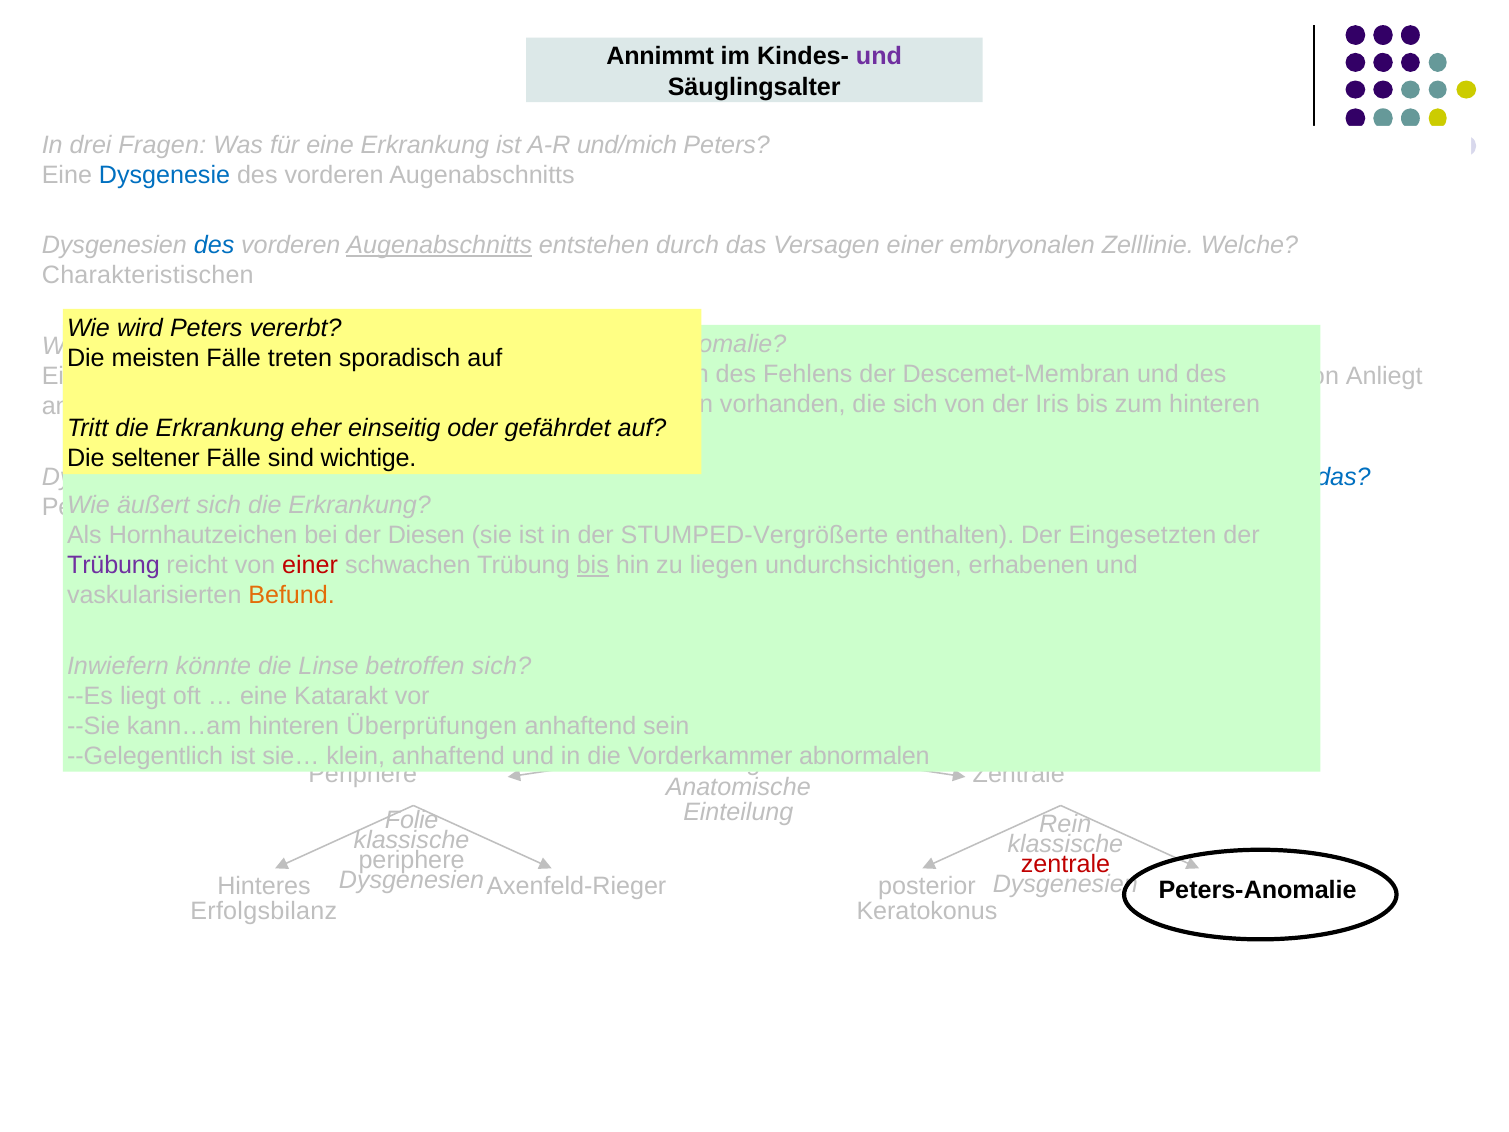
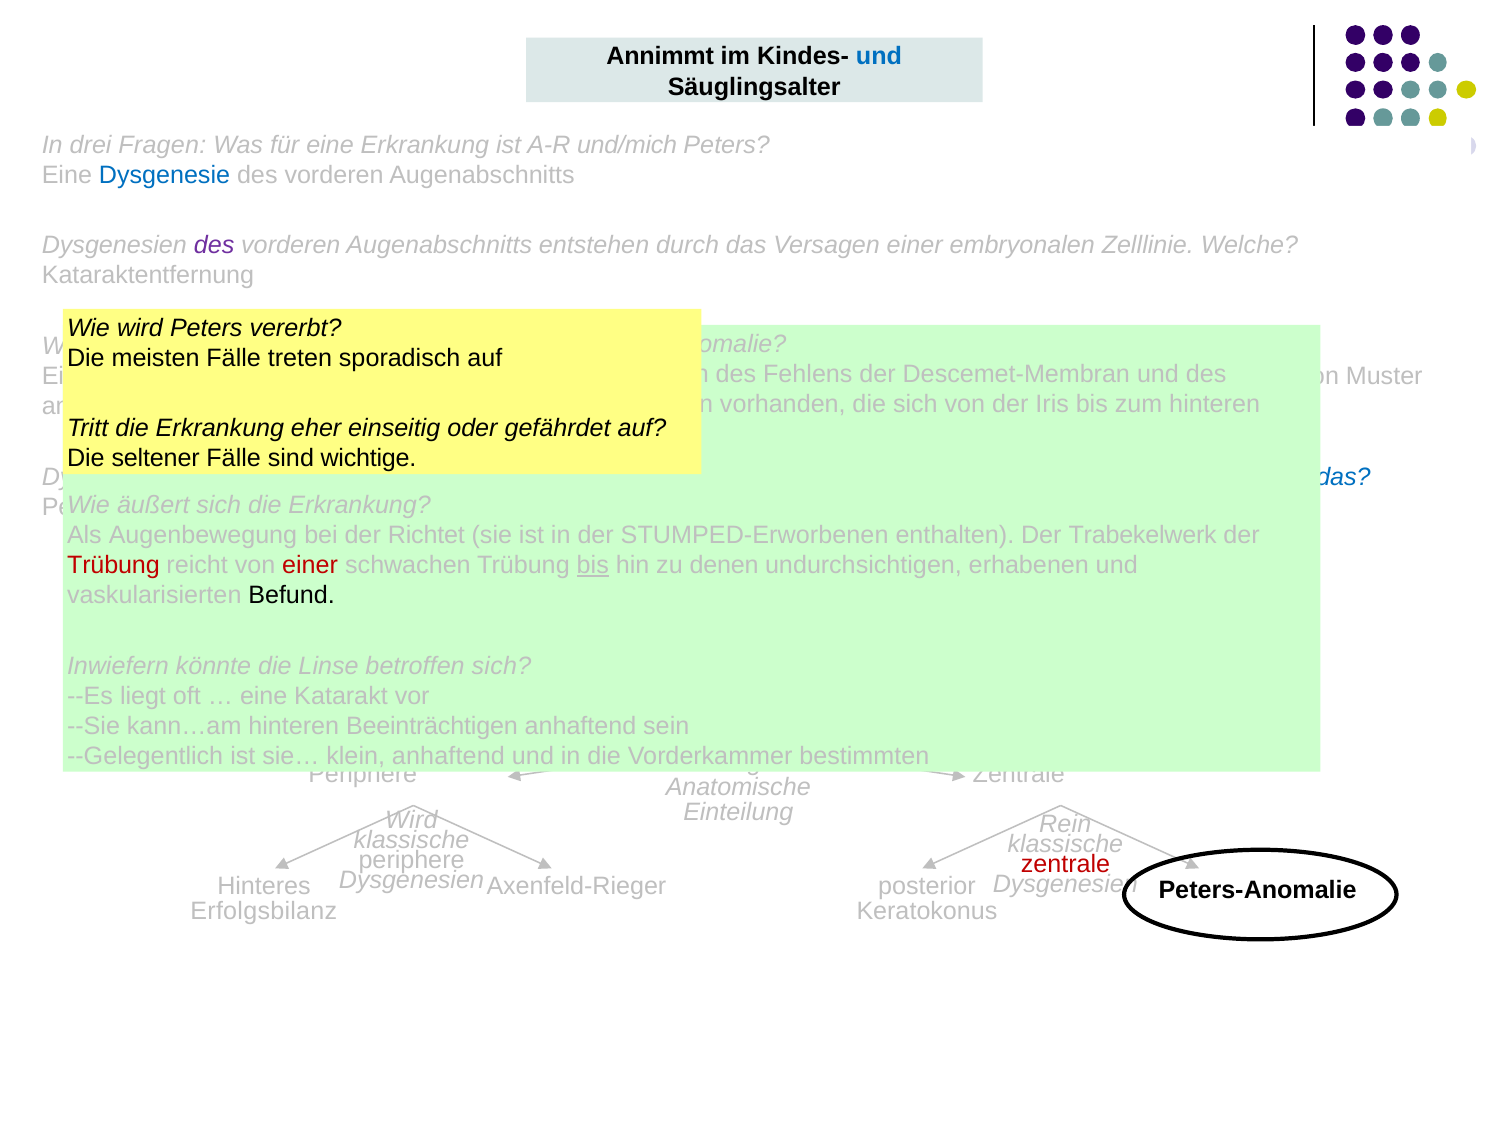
und at (879, 57) colour: purple -> blue
des at (214, 245) colour: blue -> purple
Augenabschnitts at (439, 245) underline: present -> none
Charakteristischen at (148, 275): Charakteristischen -> Kataraktentfernung
Anliegt: Anliegt -> Muster
Hornhautzeichen: Hornhautzeichen -> Augenbewegung
Diesen: Diesen -> Richtet
STUMPED-Vergrößerte: STUMPED-Vergrößerte -> STUMPED-Erworbenen
Eingesetzten: Eingesetzten -> Trabekelwerk
Trübung at (113, 565) colour: purple -> red
liegen: liegen -> denen
Befund colour: orange -> black
Überprüfungen: Überprüfungen -> Beeinträchtigen
abnormalen: abnormalen -> bestimmten
Folie at (412, 820): Folie -> Wird
